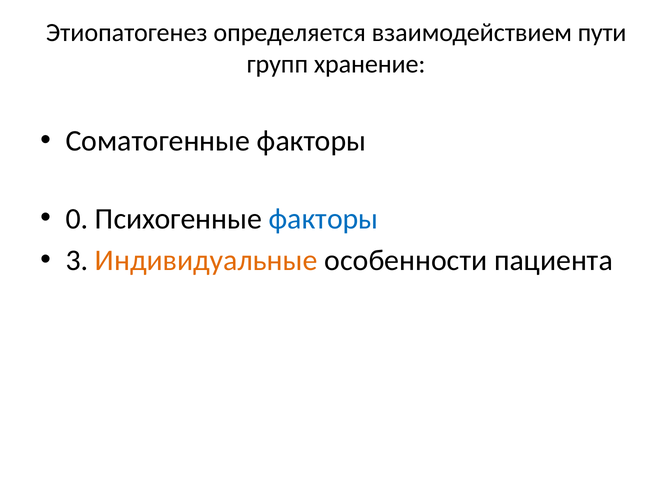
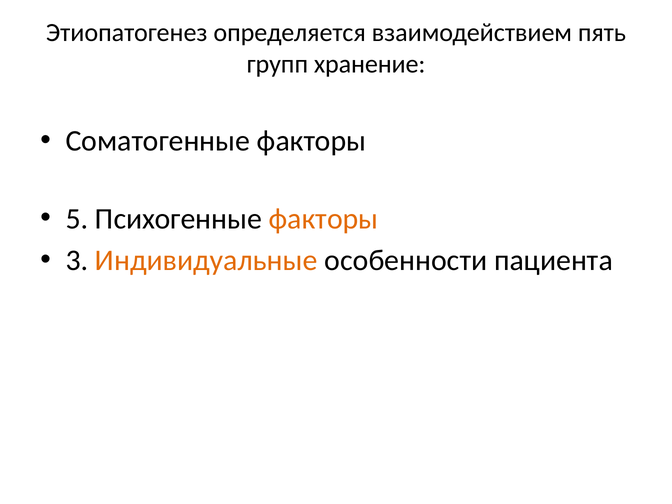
пути: пути -> пять
0: 0 -> 5
факторы at (324, 219) colour: blue -> orange
